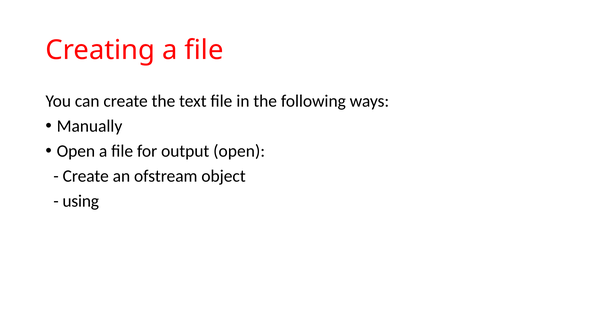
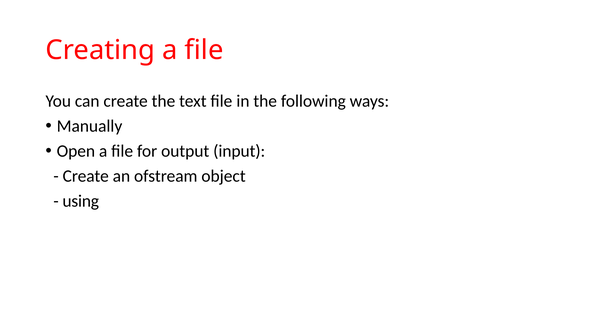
output open: open -> input
